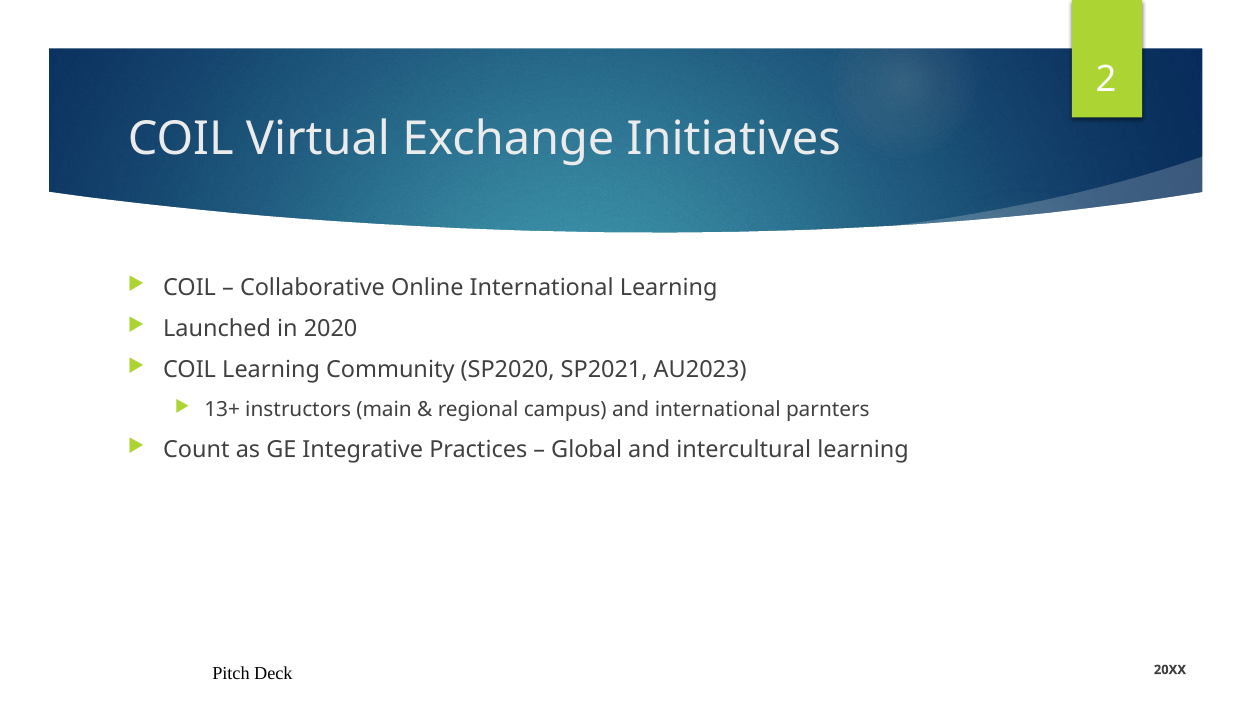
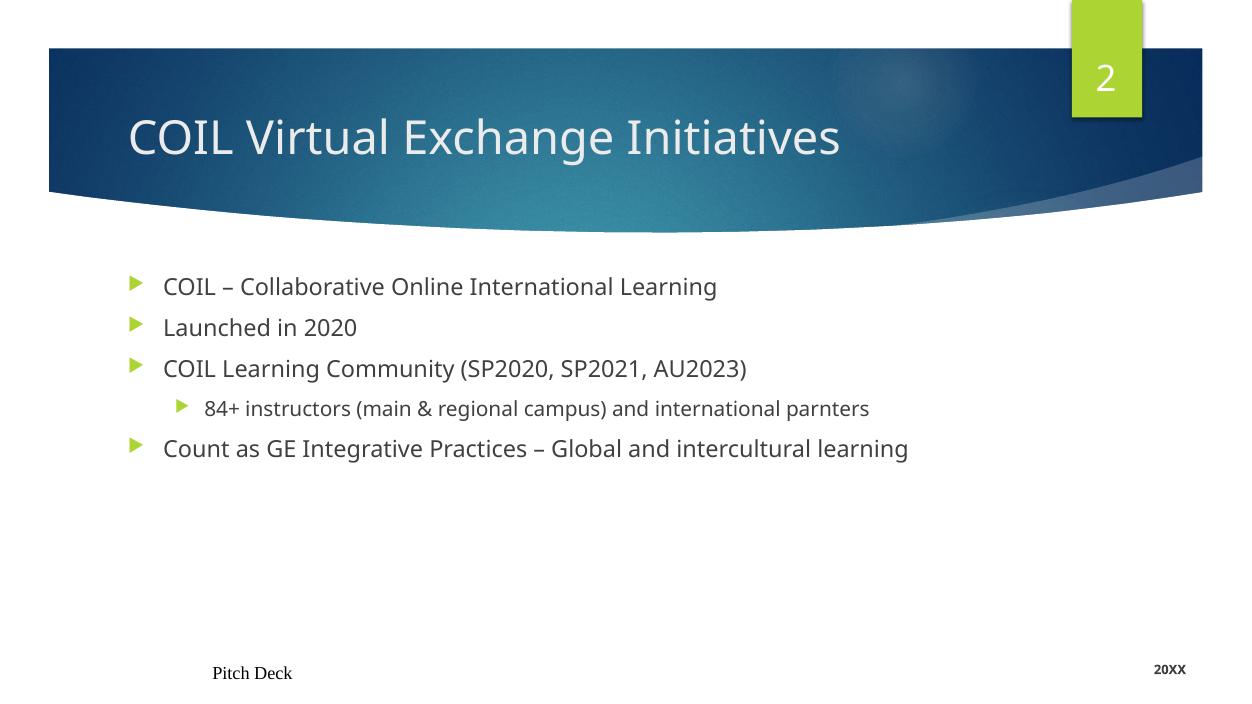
13+: 13+ -> 84+
